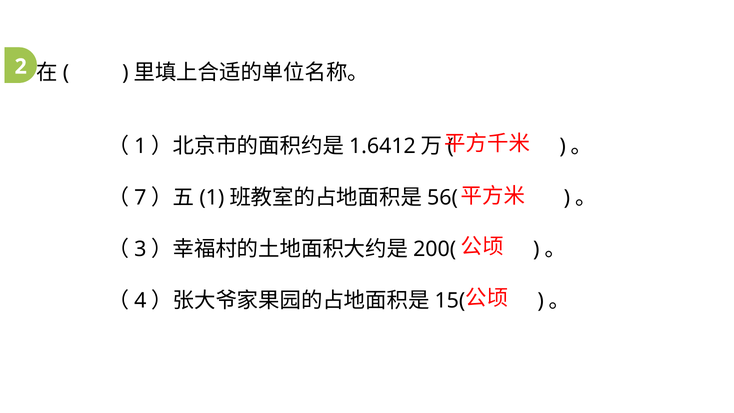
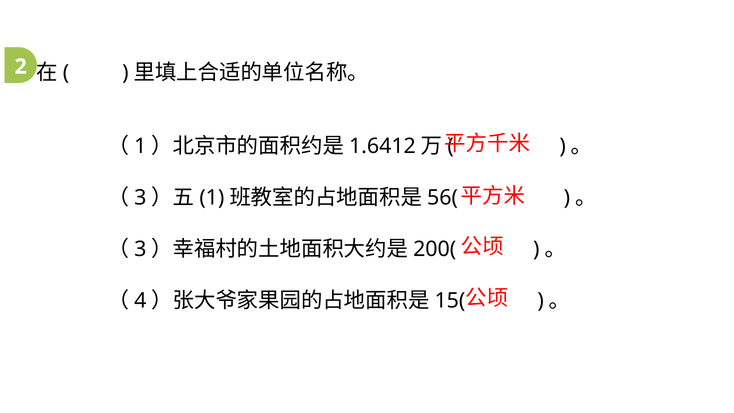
7 at (140, 198): 7 -> 3
